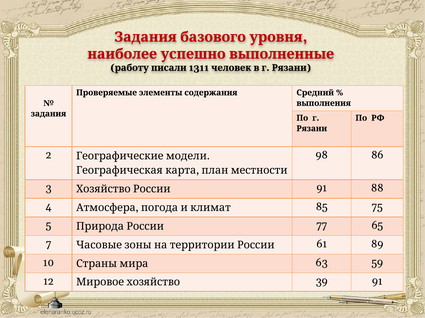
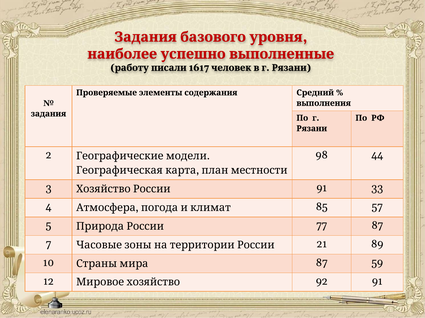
1311: 1311 -> 1617
86: 86 -> 44
88: 88 -> 33
75: 75 -> 57
77 65: 65 -> 87
61: 61 -> 21
63 at (322, 263): 63 -> 87
39: 39 -> 92
